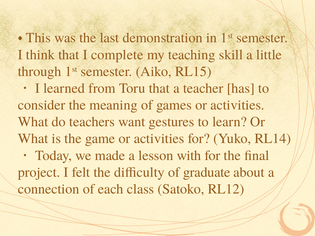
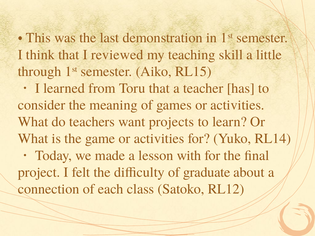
complete: complete -> reviewed
gestures: gestures -> projects
